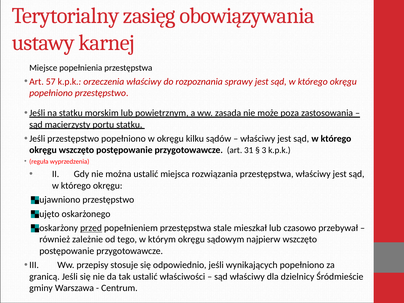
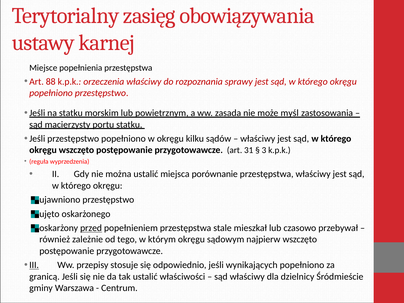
57: 57 -> 88
poza: poza -> myśl
rozwiązania: rozwiązania -> porównanie
III underline: none -> present
